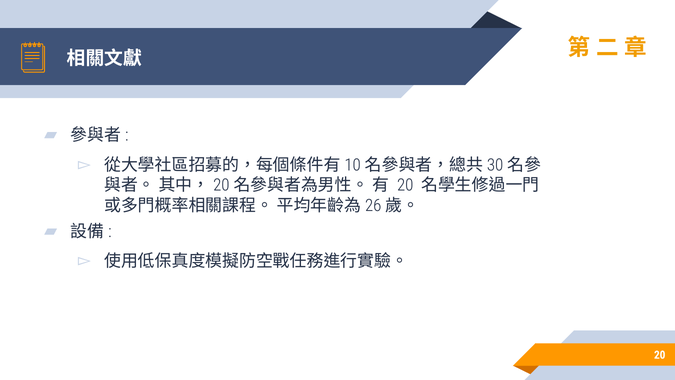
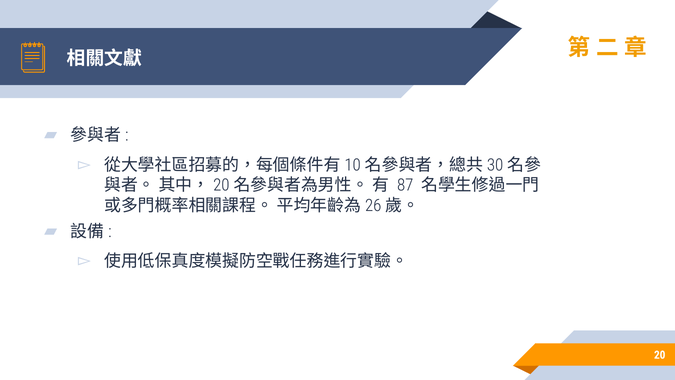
20 at (405, 185): 20 -> 87
